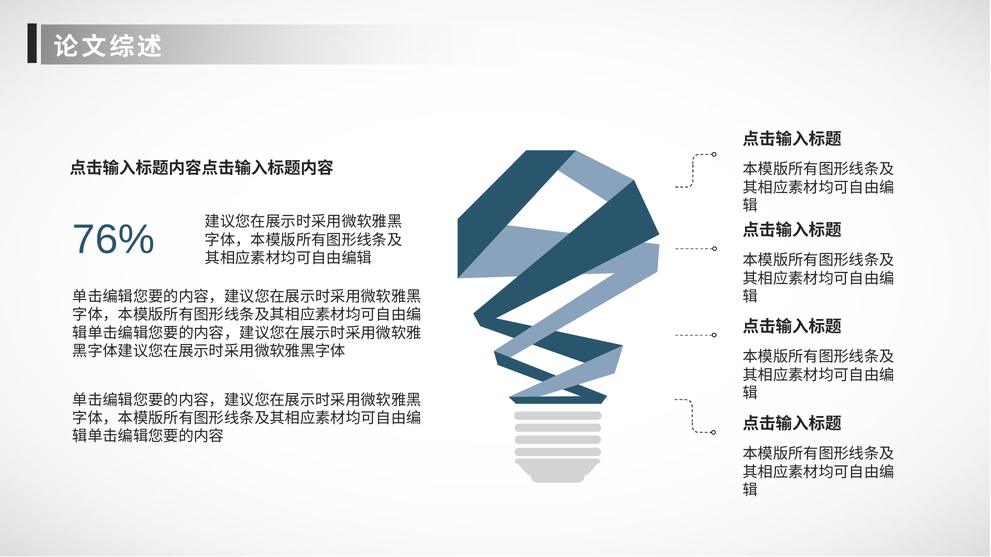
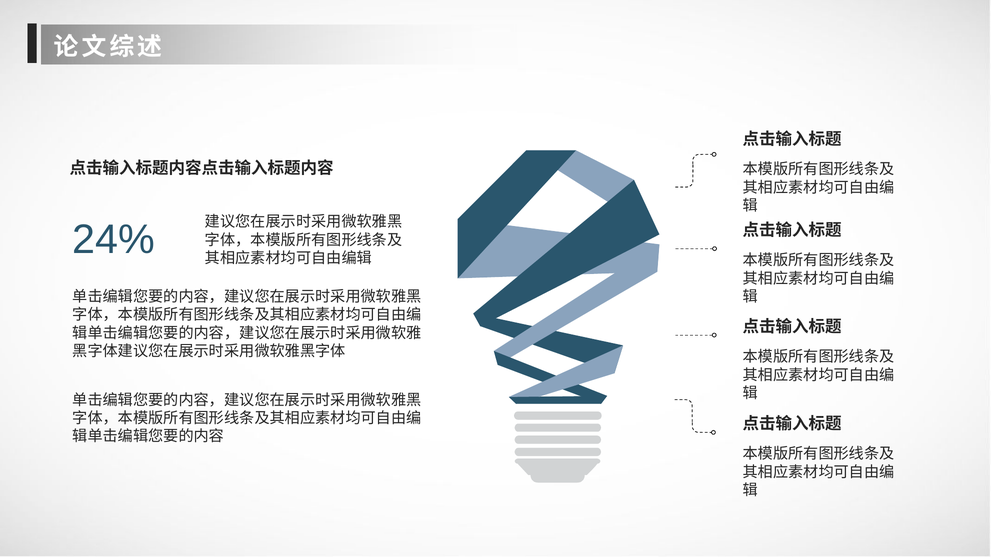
76%: 76% -> 24%
